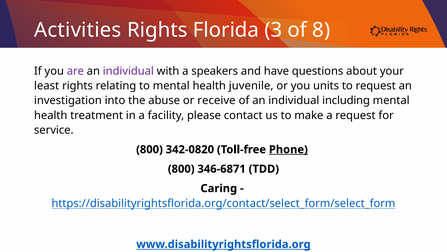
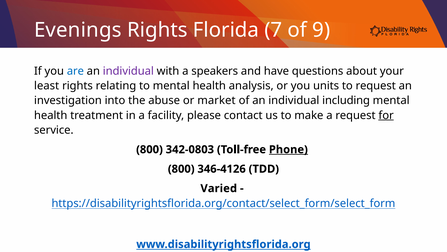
Activities: Activities -> Evenings
3: 3 -> 7
8: 8 -> 9
are colour: purple -> blue
juvenile: juvenile -> analysis
receive: receive -> market
for underline: none -> present
342-0820: 342-0820 -> 342-0803
346-6871: 346-6871 -> 346-4126
Caring: Caring -> Varied
